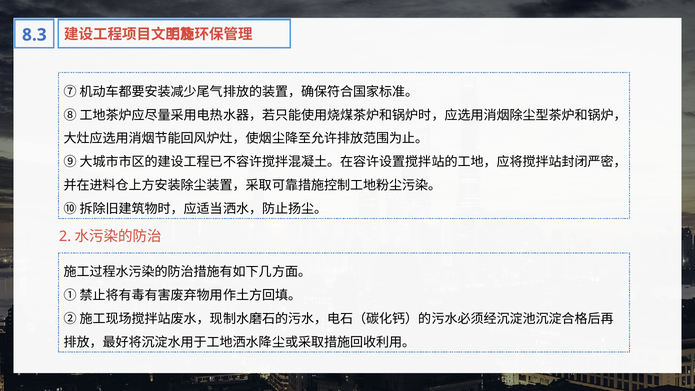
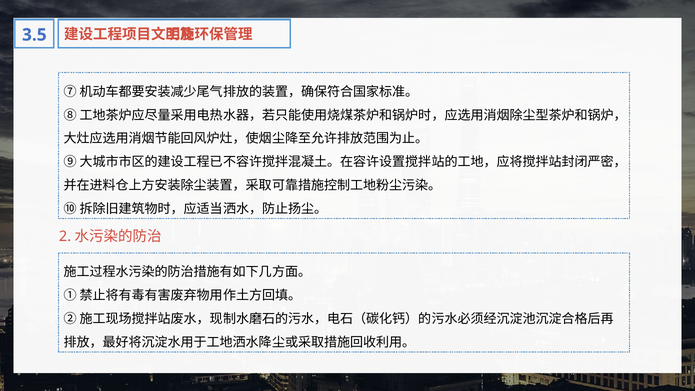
8.3: 8.3 -> 3.5
